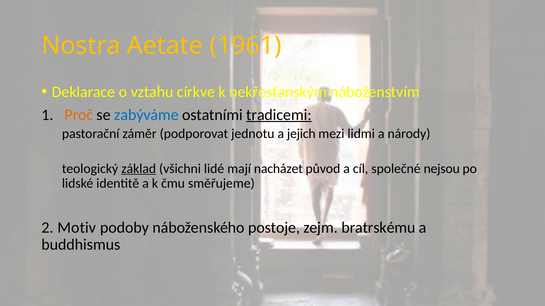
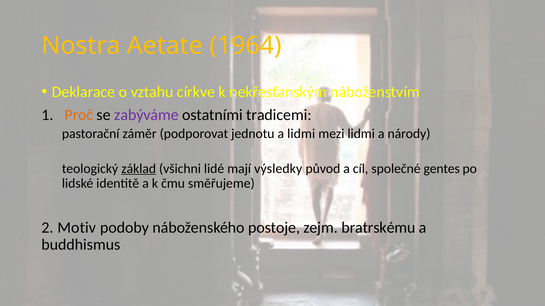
1961: 1961 -> 1964
zabýváme colour: blue -> purple
tradicemi underline: present -> none
a jejich: jejich -> lidmi
nacházet: nacházet -> výsledky
nejsou: nejsou -> gentes
